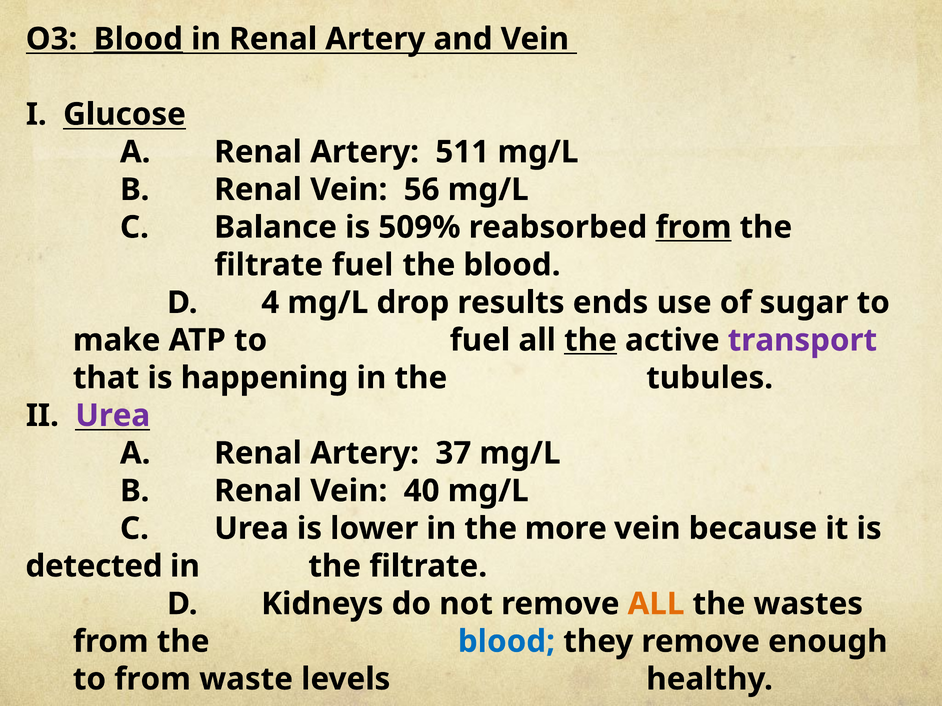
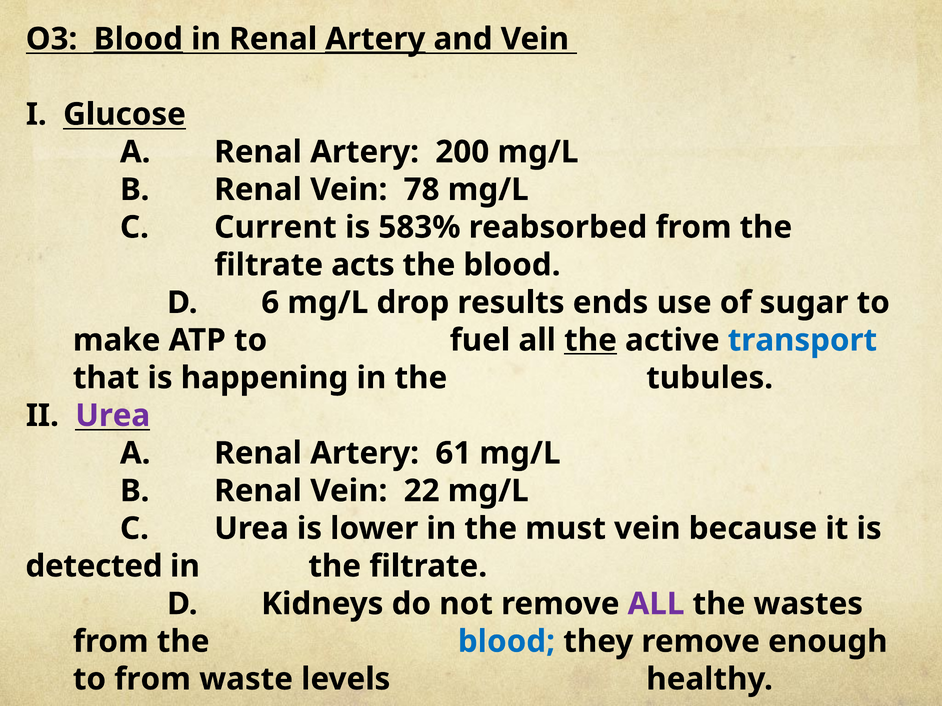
Artery at (375, 39) underline: none -> present
511: 511 -> 200
56: 56 -> 78
Balance: Balance -> Current
509%: 509% -> 583%
from at (694, 227) underline: present -> none
filtrate fuel: fuel -> acts
4: 4 -> 6
transport colour: purple -> blue
37: 37 -> 61
40: 40 -> 22
more: more -> must
ALL at (656, 604) colour: orange -> purple
